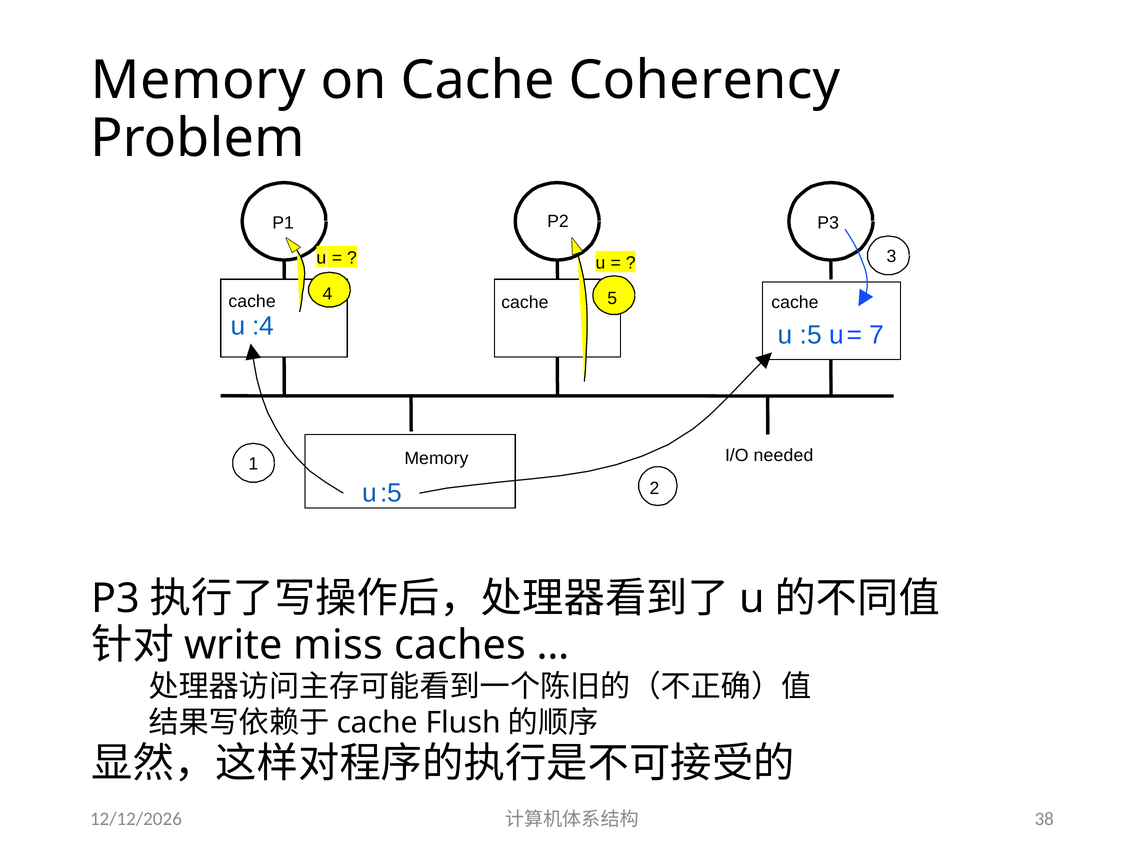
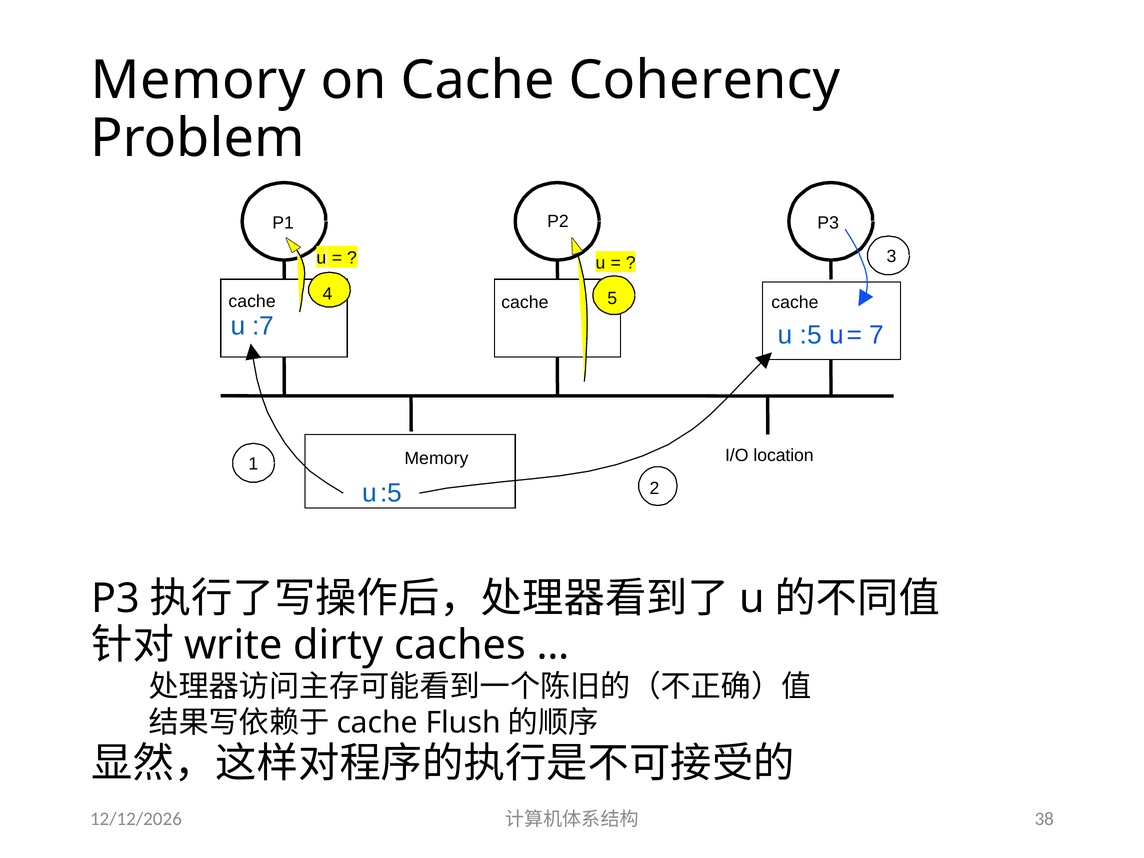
:4: :4 -> :7
needed: needed -> location
miss: miss -> dirty
